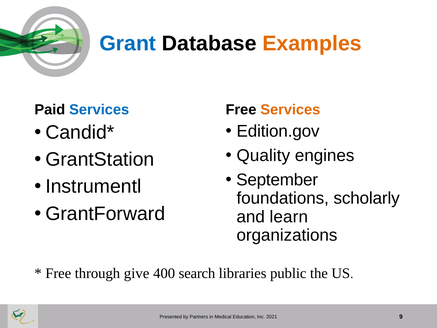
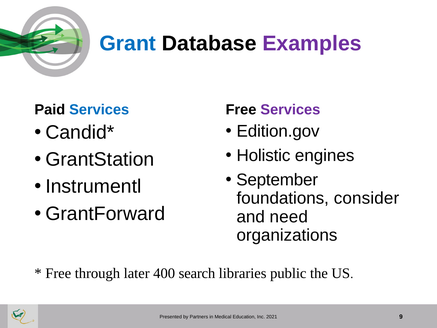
Examples colour: orange -> purple
Services at (290, 110) colour: orange -> purple
Quality: Quality -> Holistic
scholarly: scholarly -> consider
learn: learn -> need
give: give -> later
